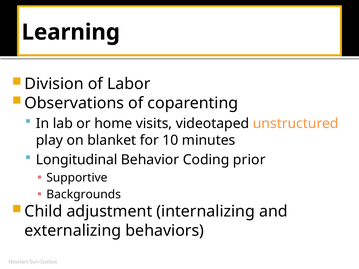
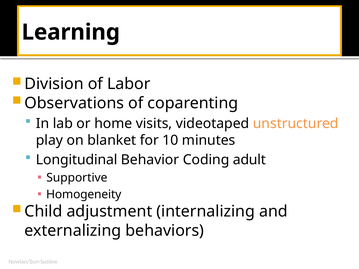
prior: prior -> adult
Backgrounds: Backgrounds -> Homogeneity
